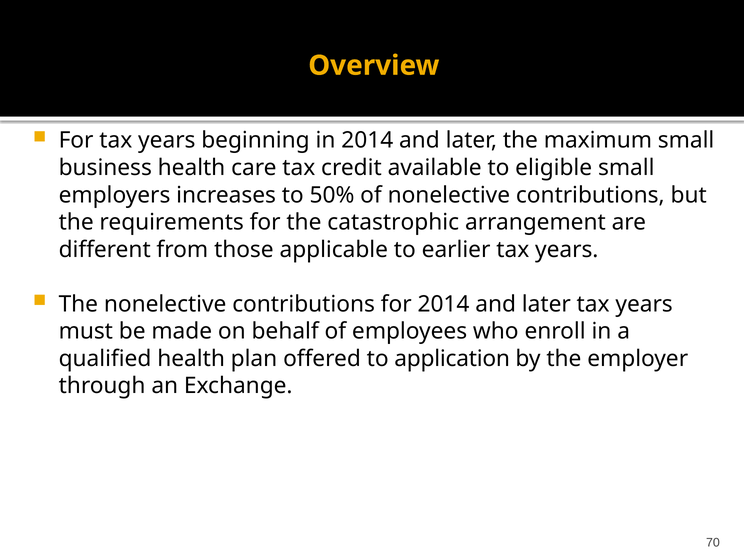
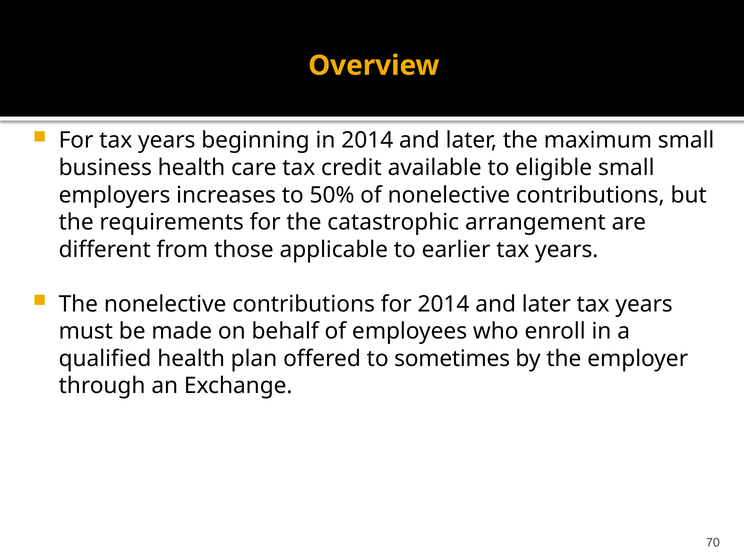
application: application -> sometimes
